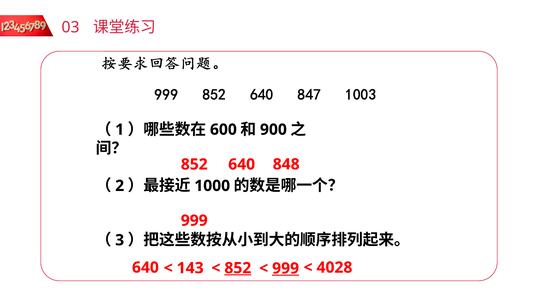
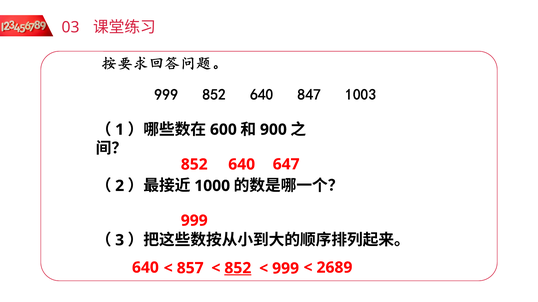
848: 848 -> 647
143: 143 -> 857
999 at (286, 269) underline: present -> none
4028: 4028 -> 2689
